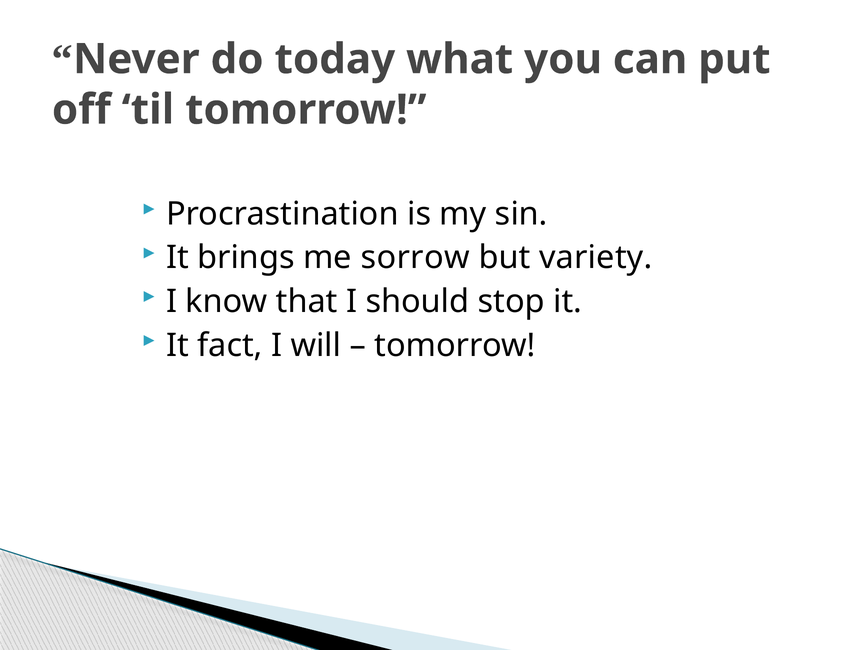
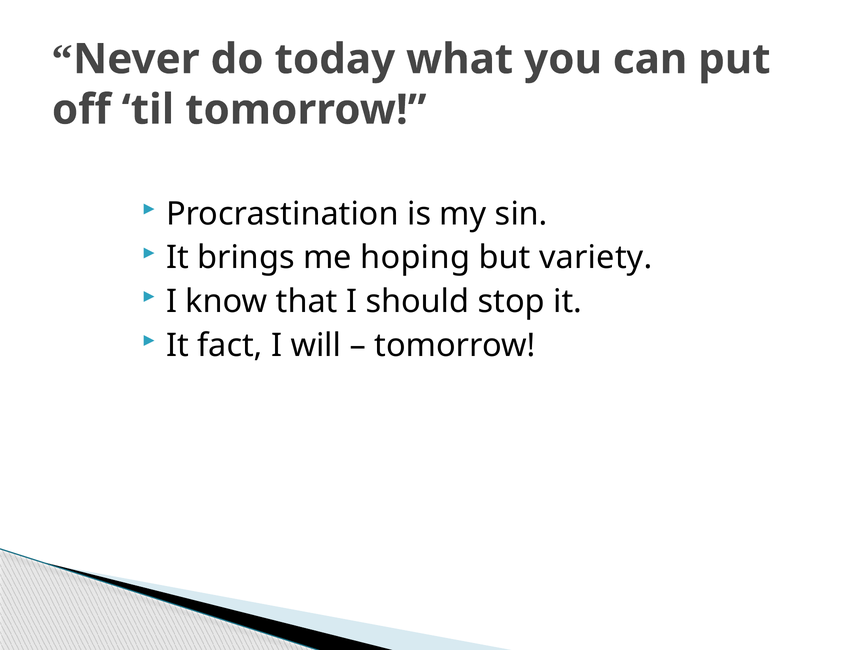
sorrow: sorrow -> hoping
